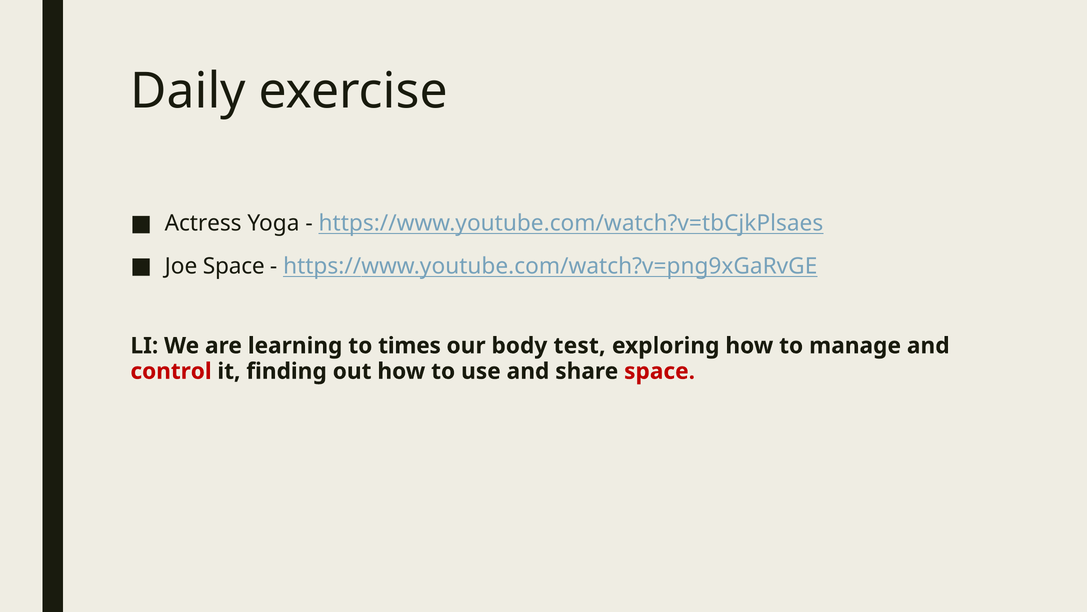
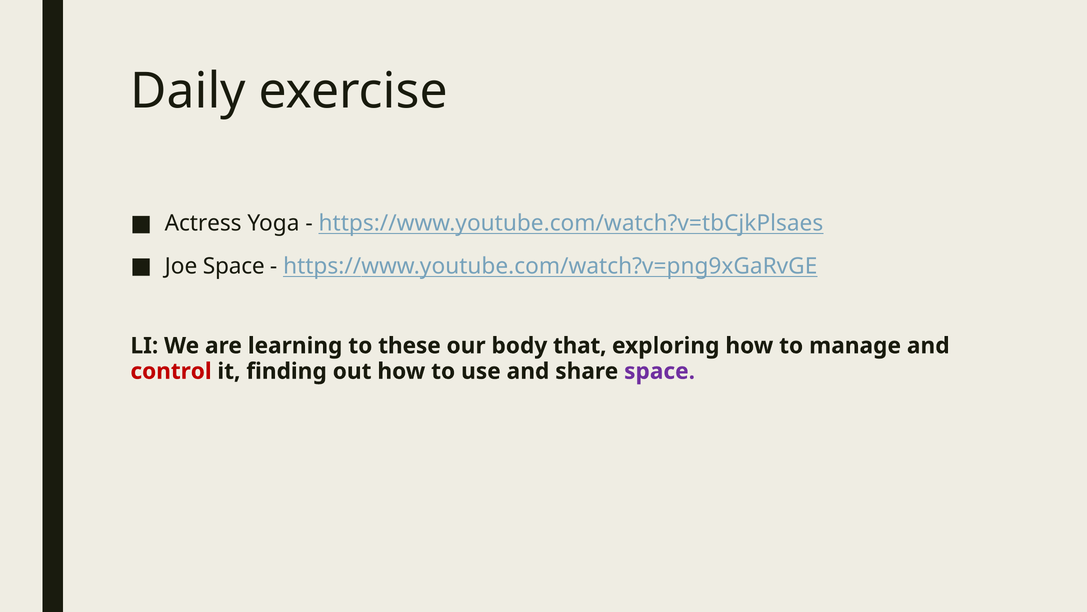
times: times -> these
test: test -> that
space at (660, 371) colour: red -> purple
